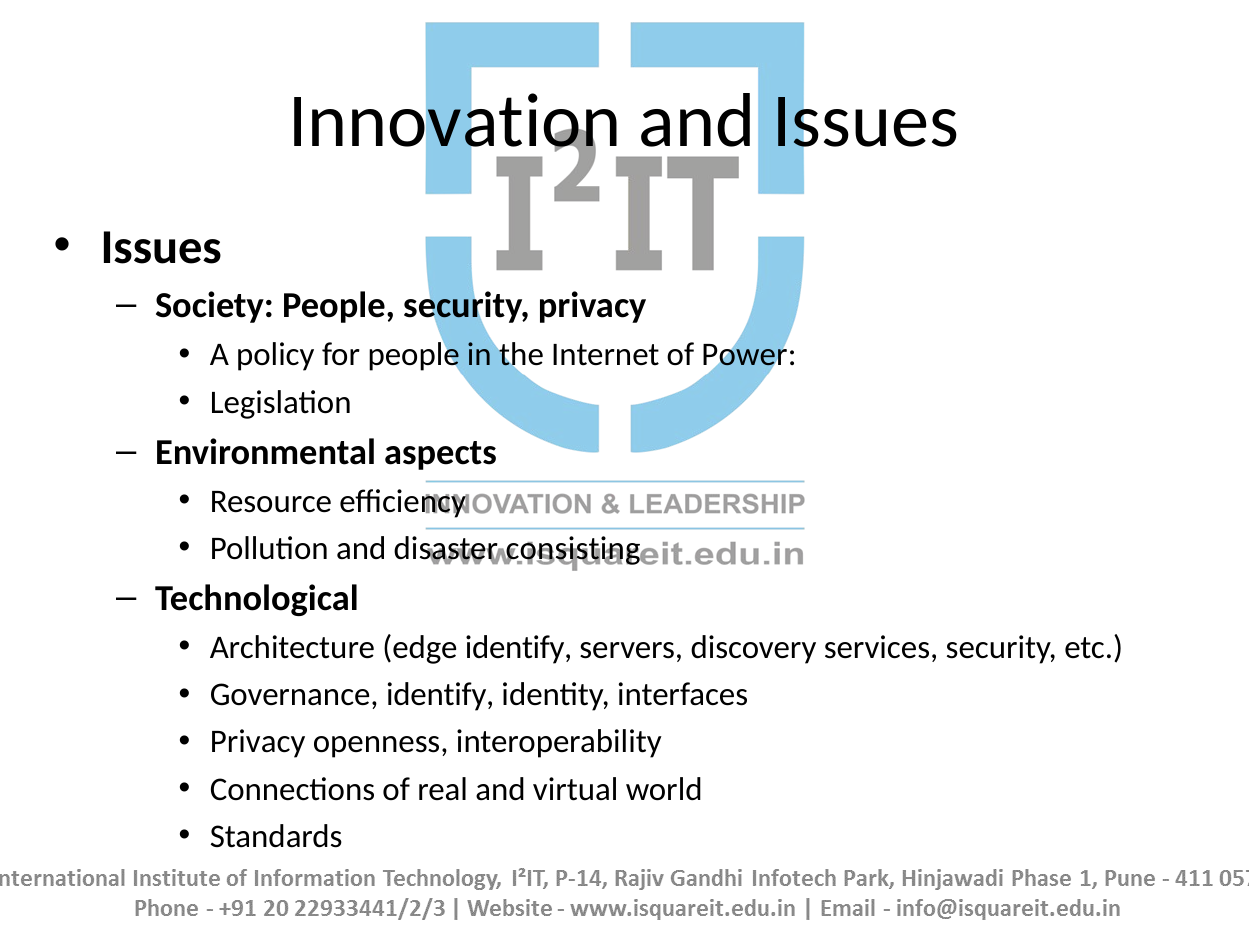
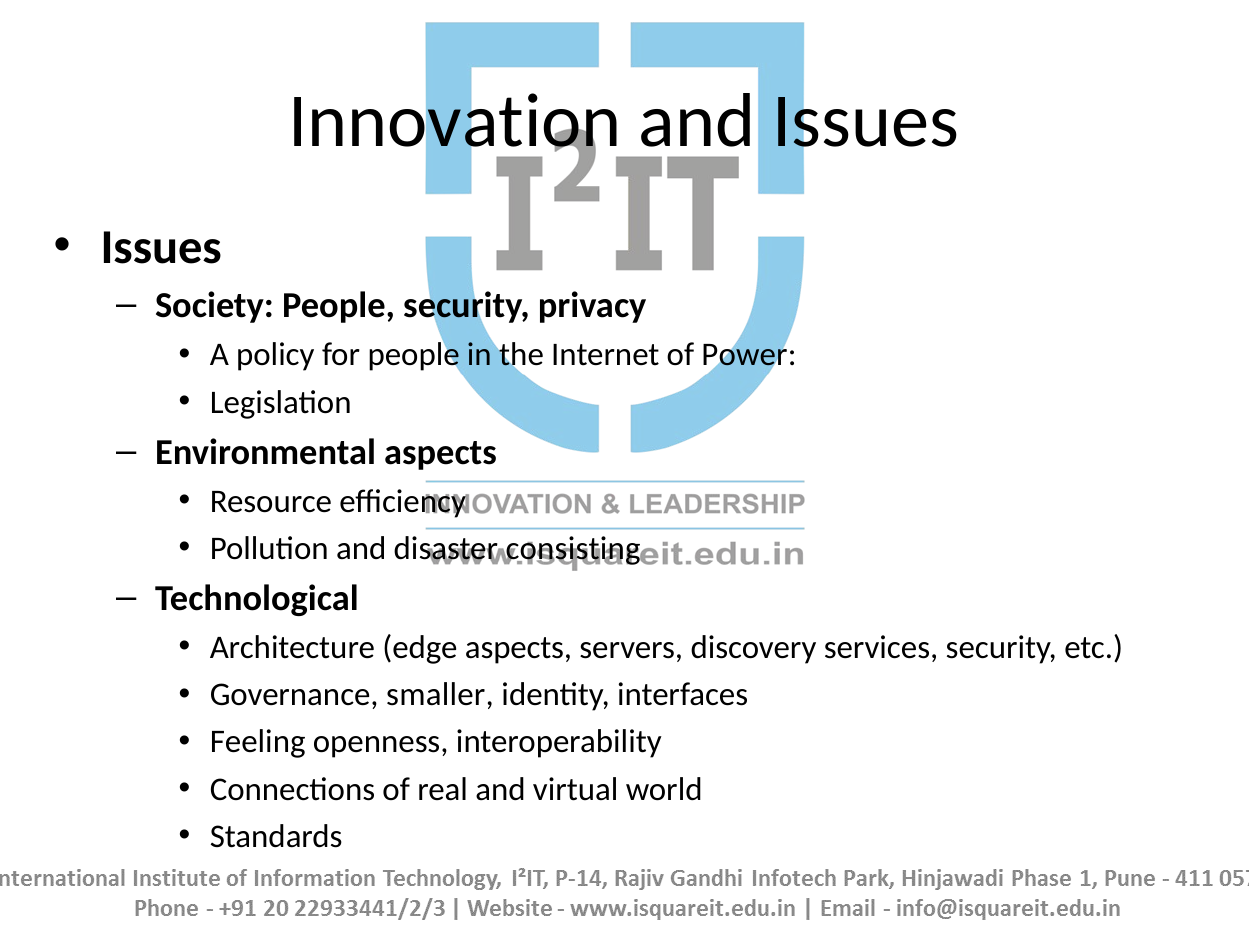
edge identify: identify -> aspects
Governance identify: identify -> smaller
Privacy at (258, 742): Privacy -> Feeling
